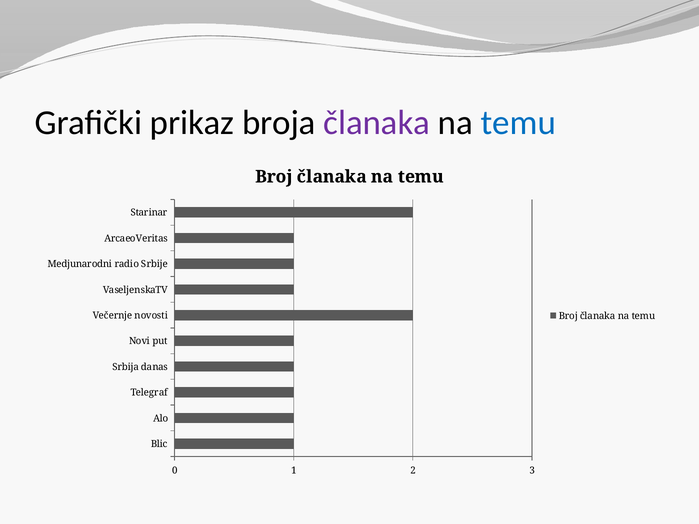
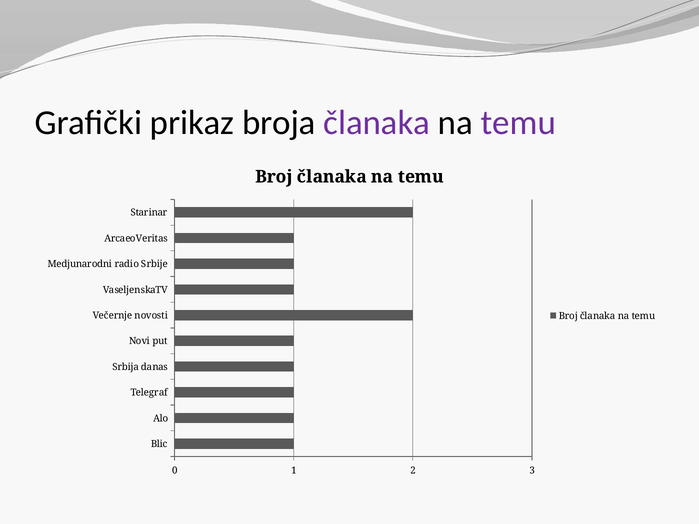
temu at (518, 123) colour: blue -> purple
